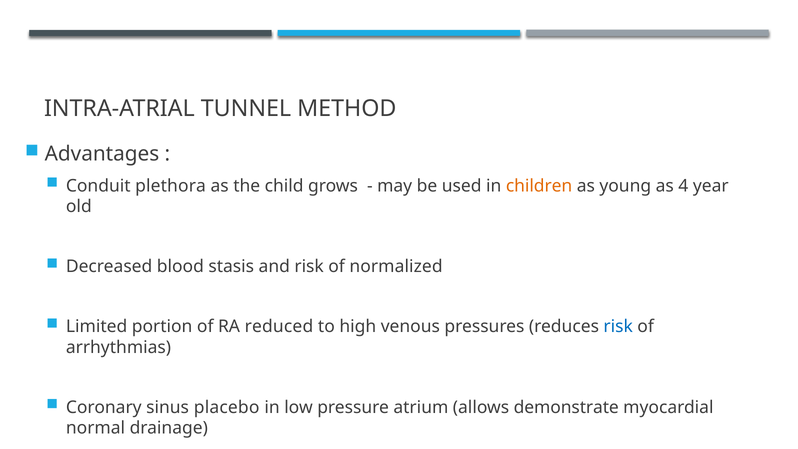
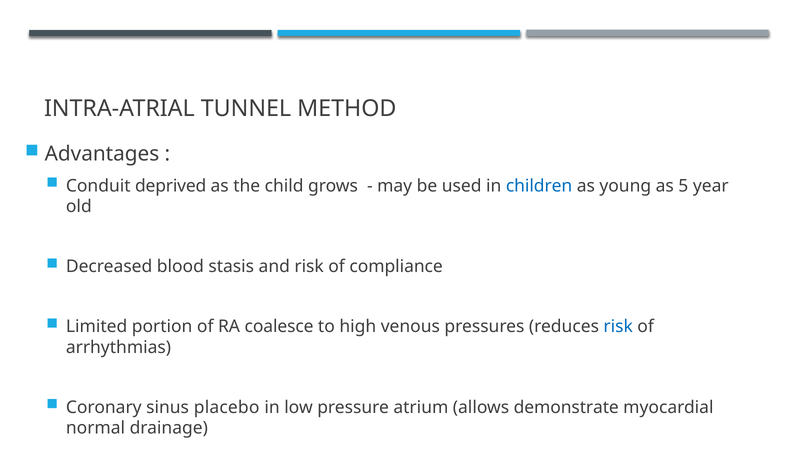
plethora: plethora -> deprived
children colour: orange -> blue
4: 4 -> 5
normalized: normalized -> compliance
reduced: reduced -> coalesce
